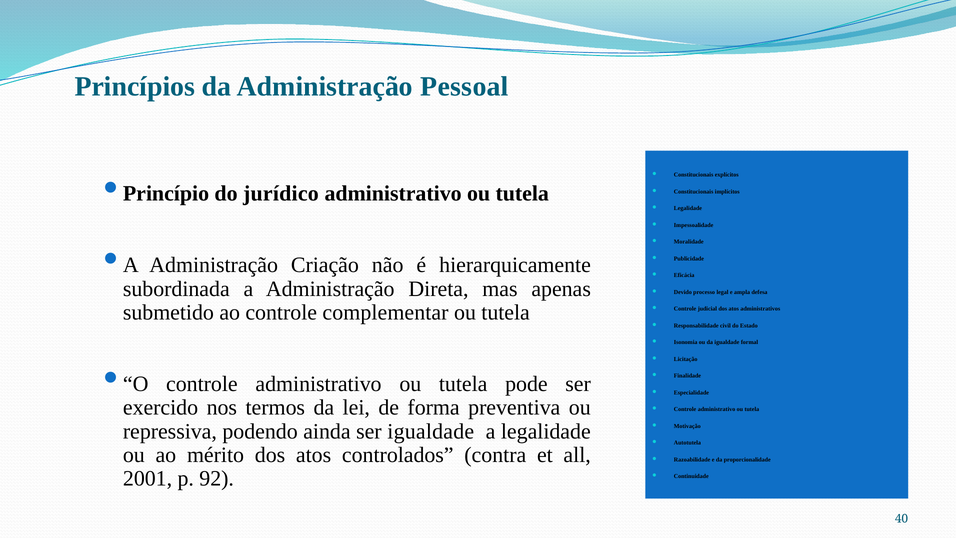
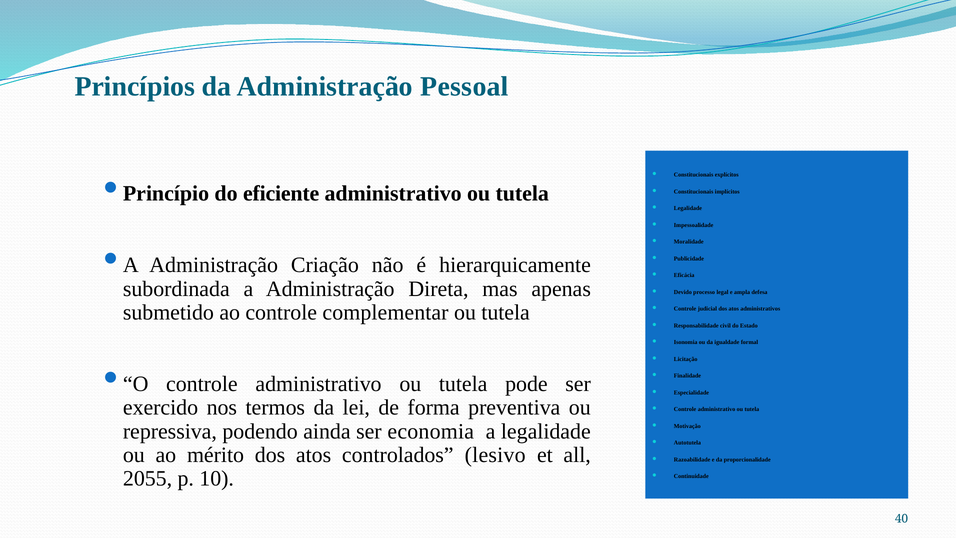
jurídico: jurídico -> eficiente
ser igualdade: igualdade -> economia
contra: contra -> lesivo
2001: 2001 -> 2055
92: 92 -> 10
